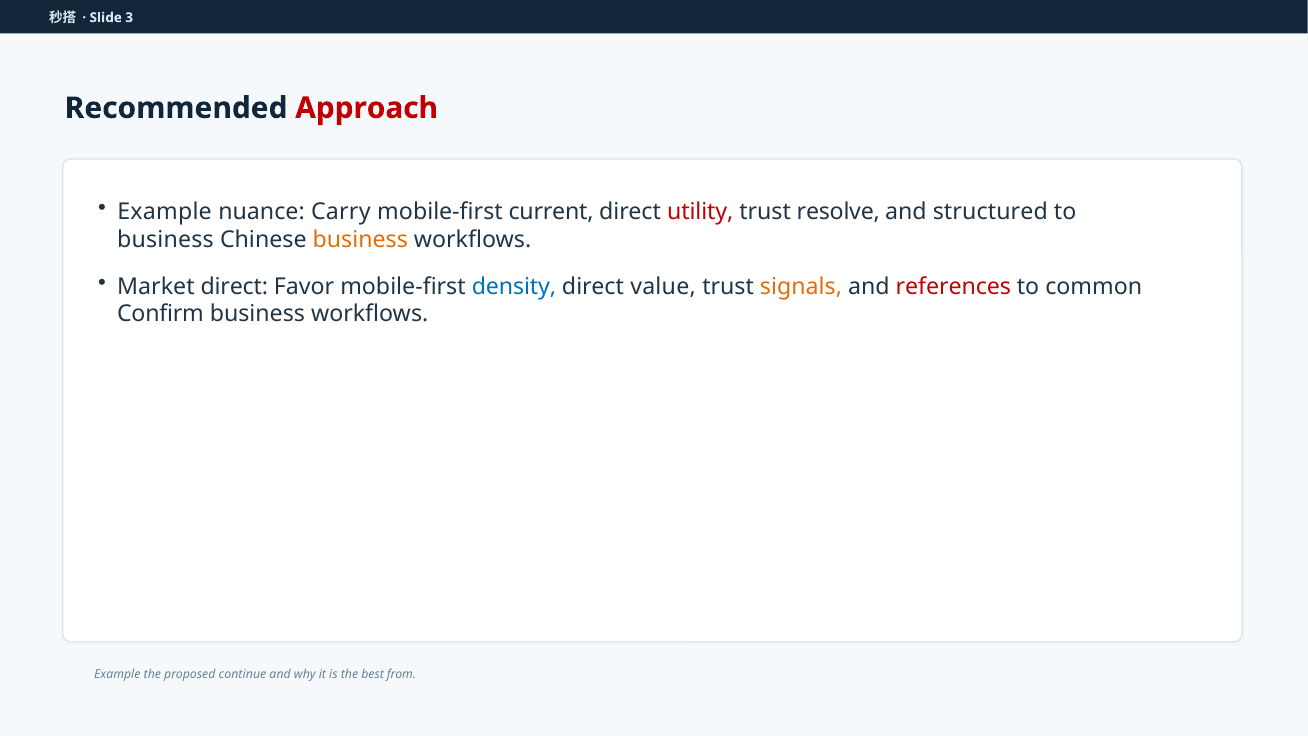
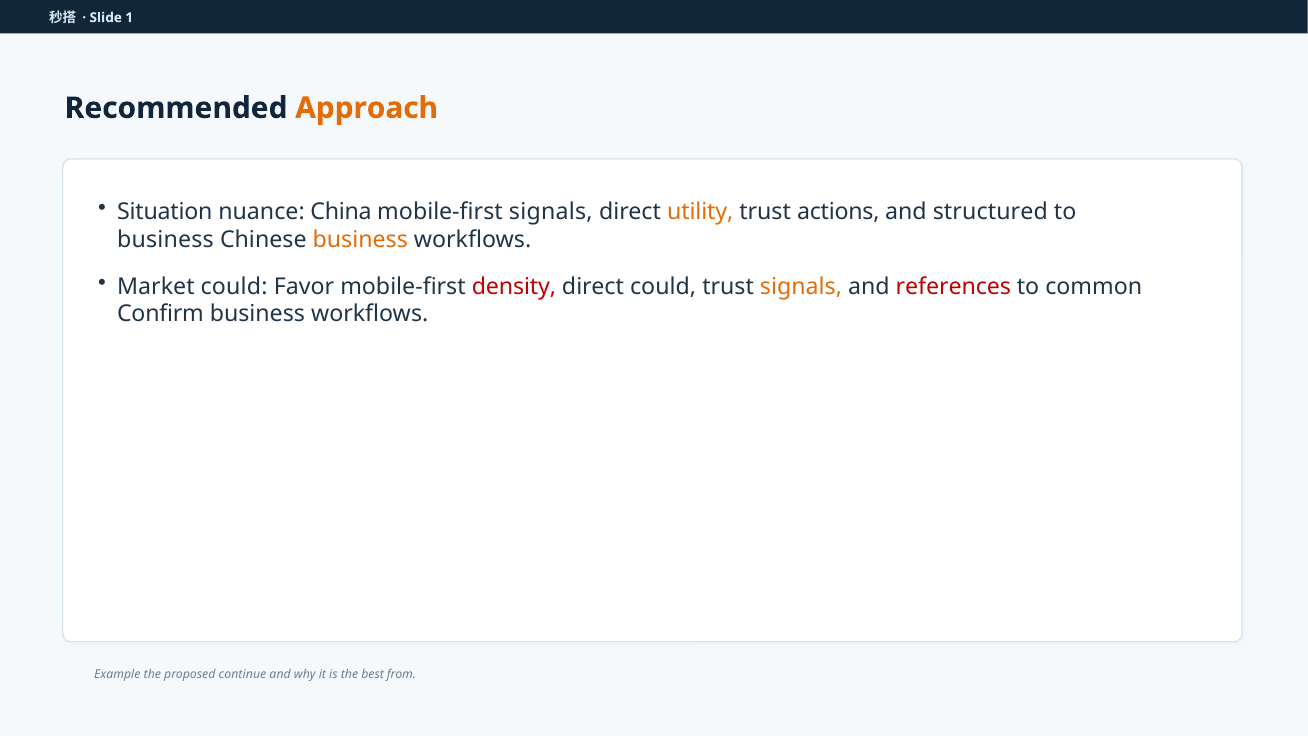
3: 3 -> 1
Approach colour: red -> orange
Example at (165, 212): Example -> Situation
Carry: Carry -> China
mobile-first current: current -> signals
utility colour: red -> orange
resolve: resolve -> actions
Market direct: direct -> could
density colour: blue -> red
direct value: value -> could
